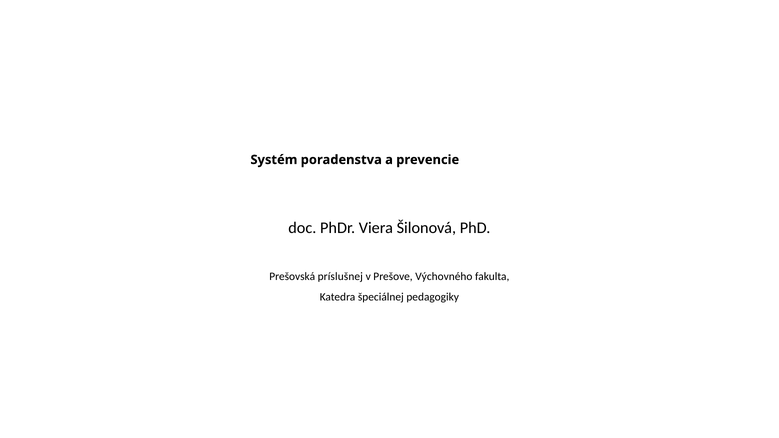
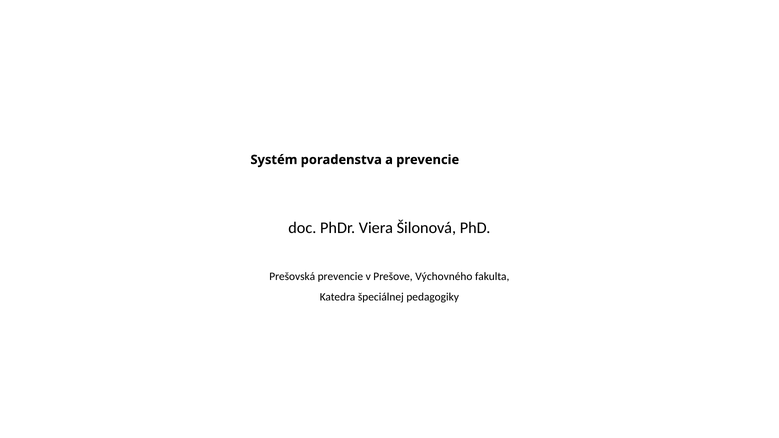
Prešovská príslušnej: príslušnej -> prevencie
